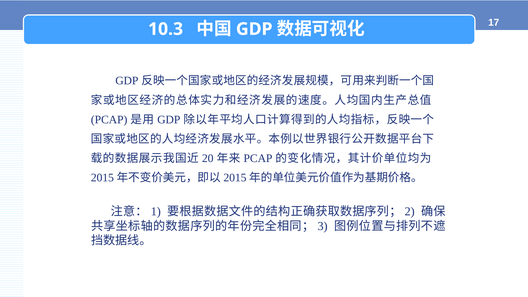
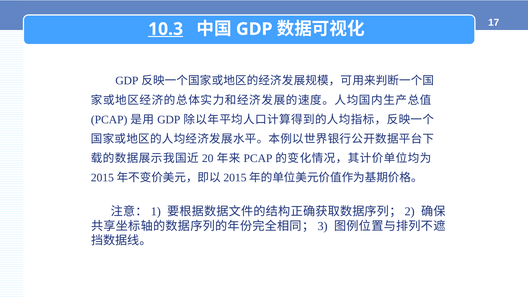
10.3 underline: none -> present
